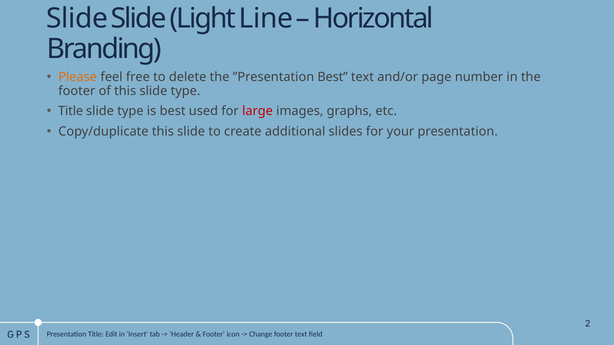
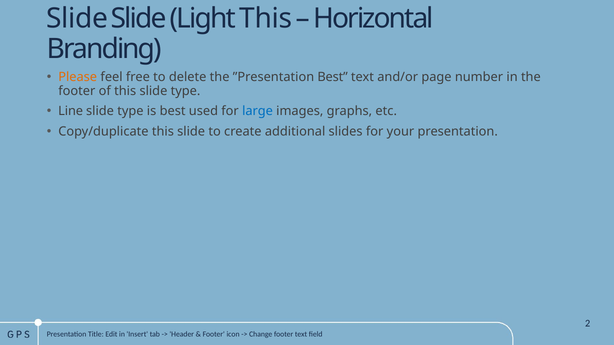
Light Line: Line -> This
Title at (71, 111): Title -> Line
large colour: red -> blue
